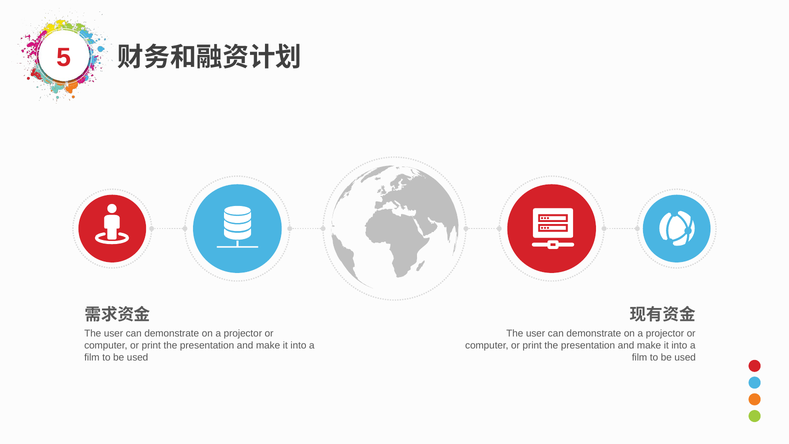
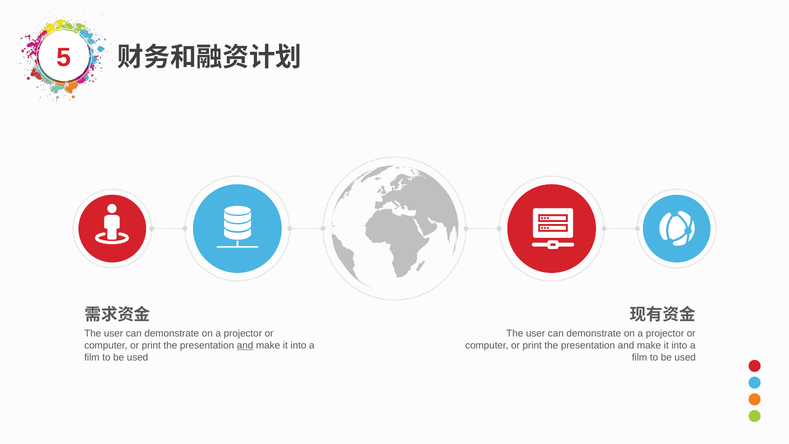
and at (245, 345) underline: none -> present
